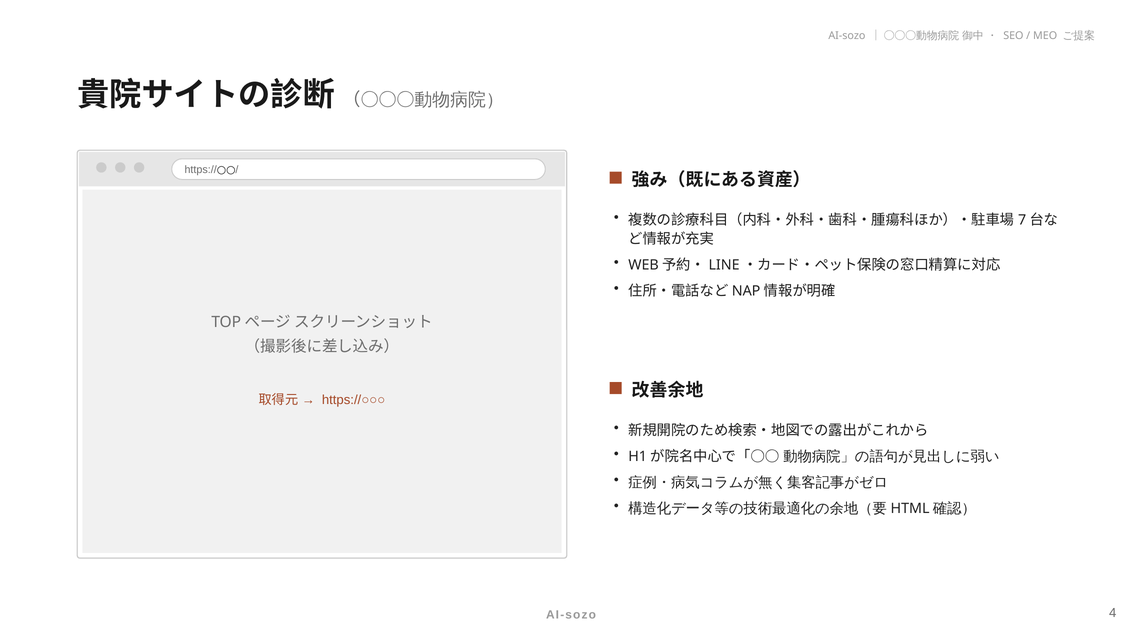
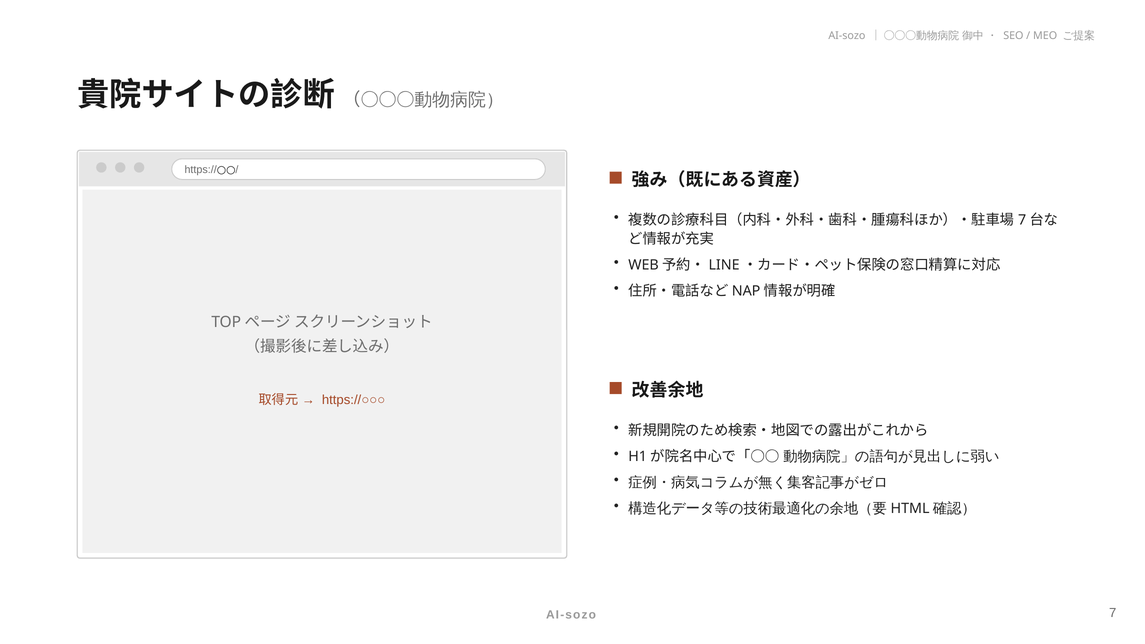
4: 4 -> 7
